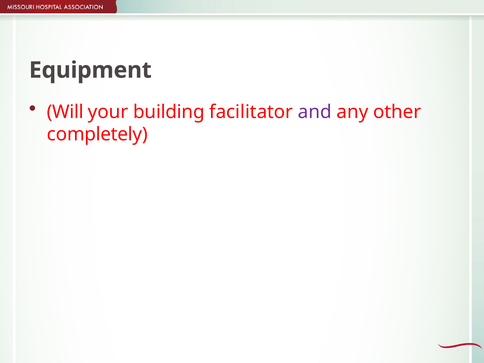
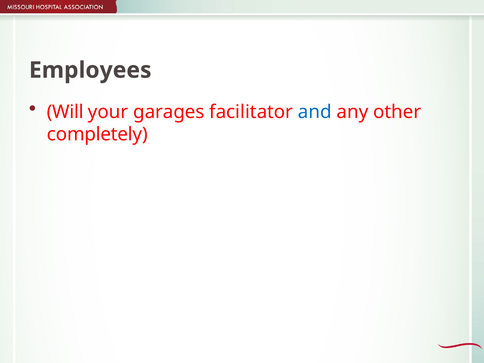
Equipment: Equipment -> Employees
building: building -> garages
and colour: purple -> blue
